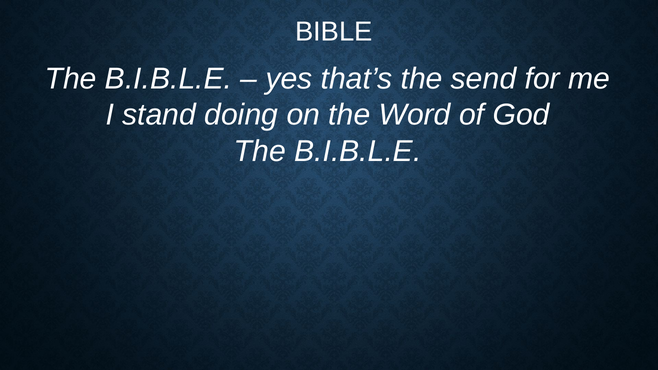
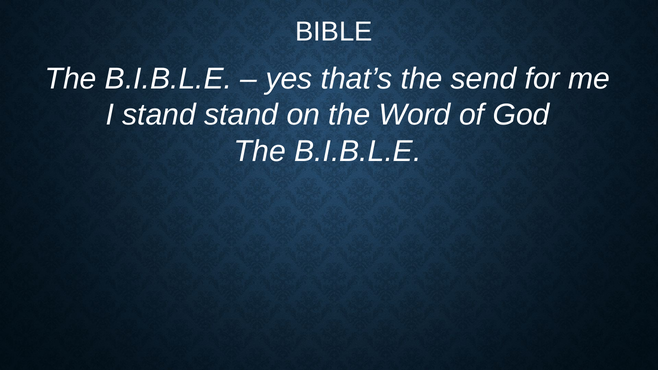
stand doing: doing -> stand
